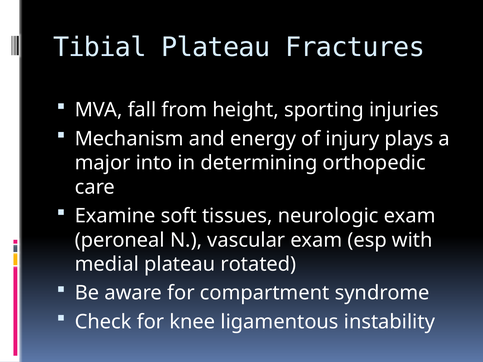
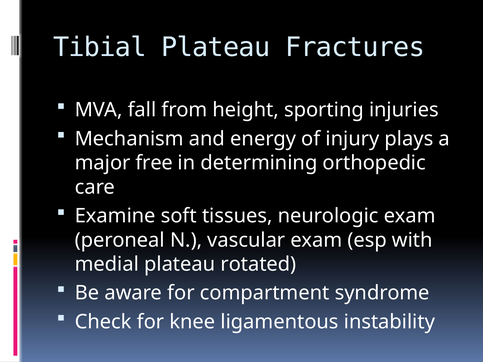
into: into -> free
